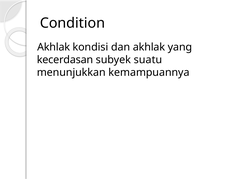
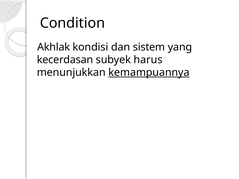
dan akhlak: akhlak -> sistem
suatu: suatu -> harus
kemampuannya underline: none -> present
